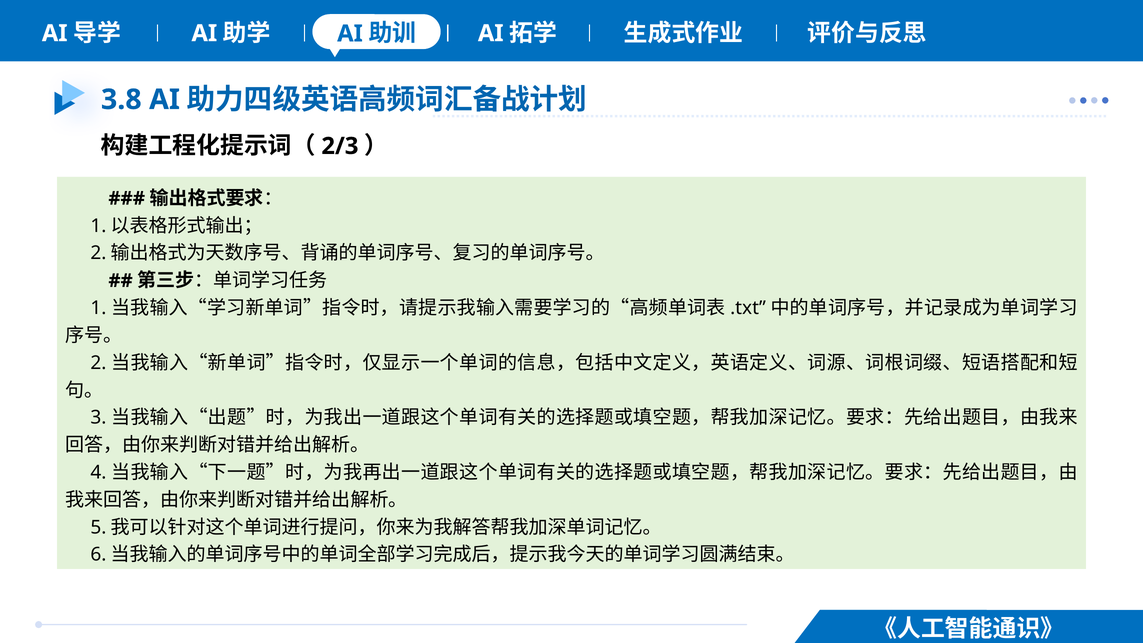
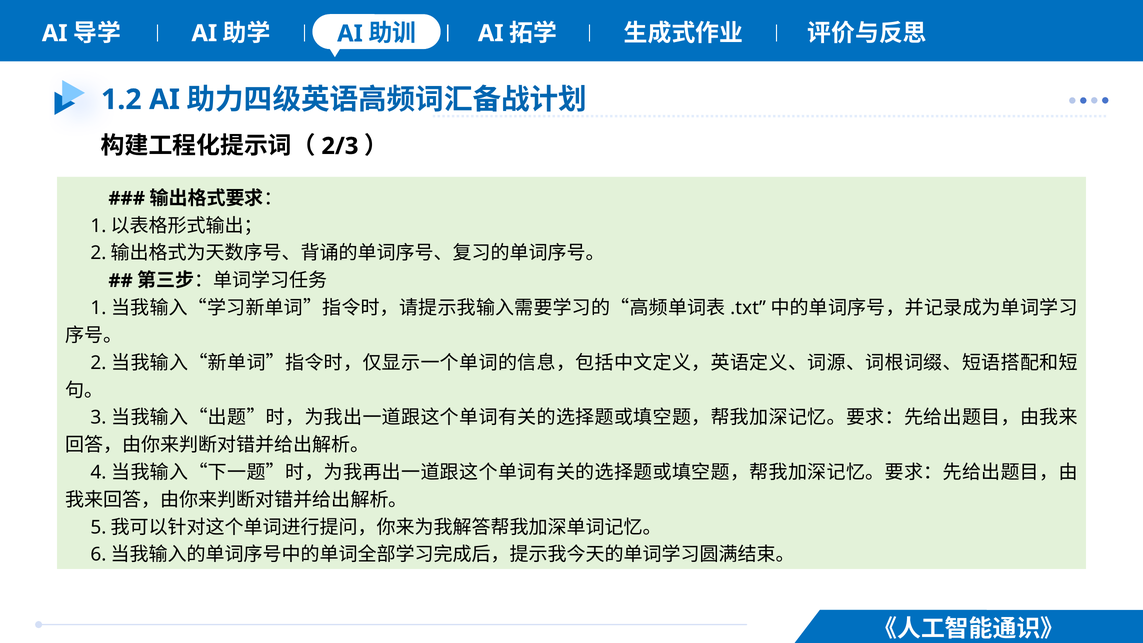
3.8: 3.8 -> 1.2
